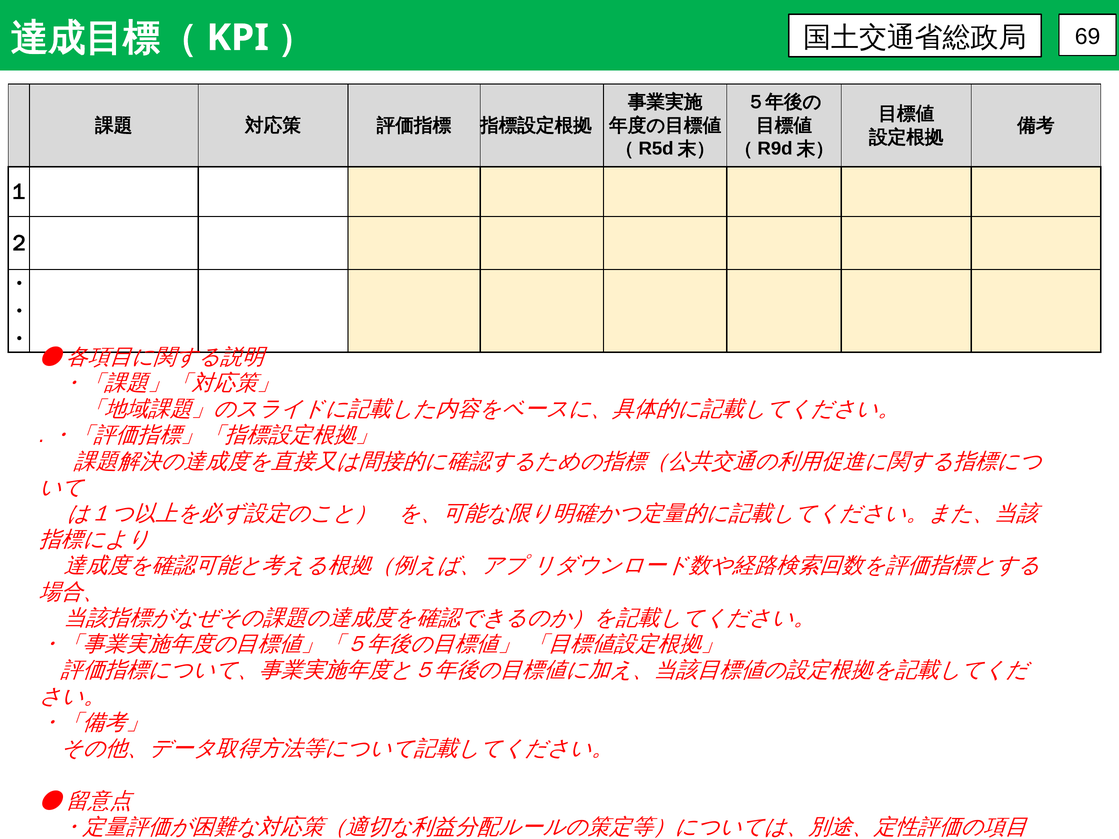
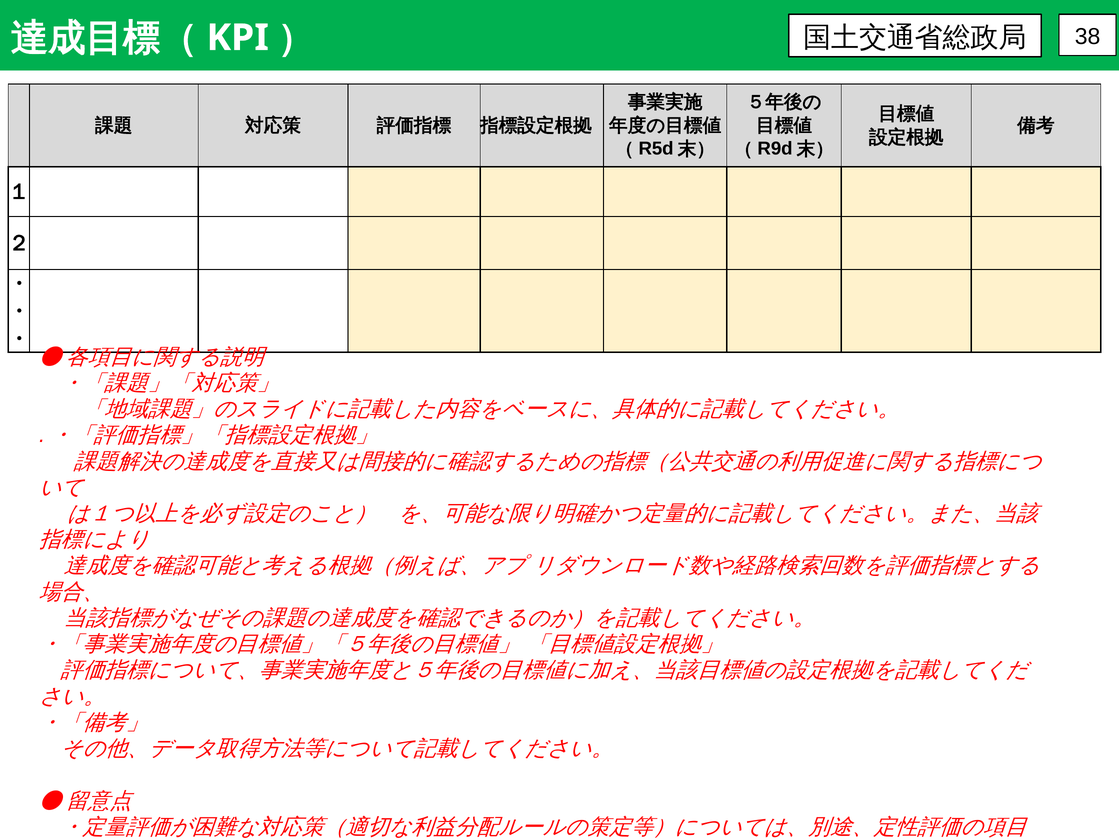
69: 69 -> 38
